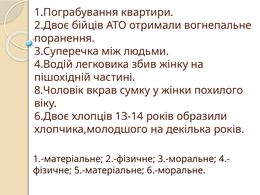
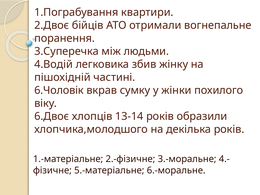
8.Чоловік: 8.Чоловік -> 6.Чоловік
